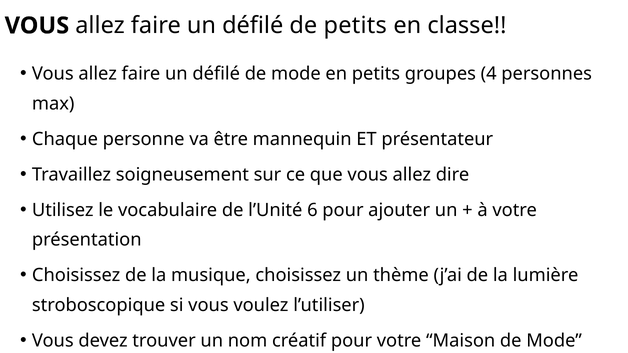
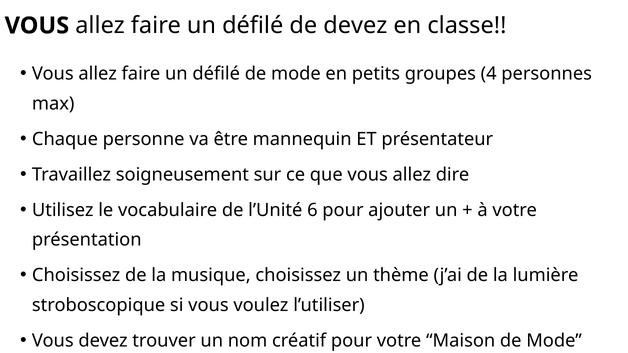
de petits: petits -> devez
